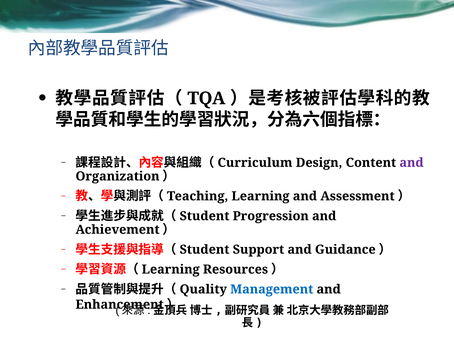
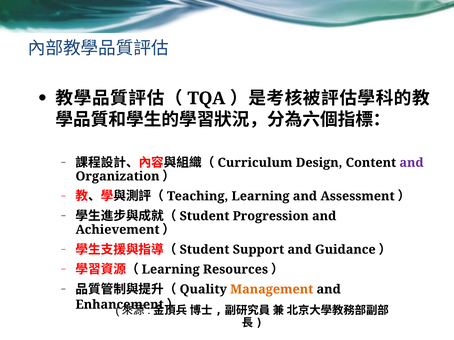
Management colour: blue -> orange
